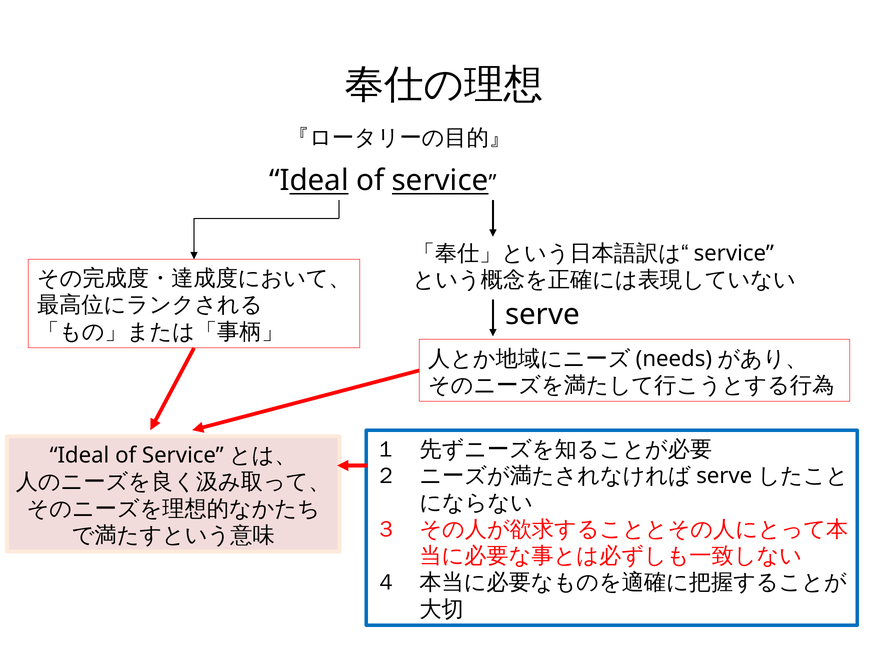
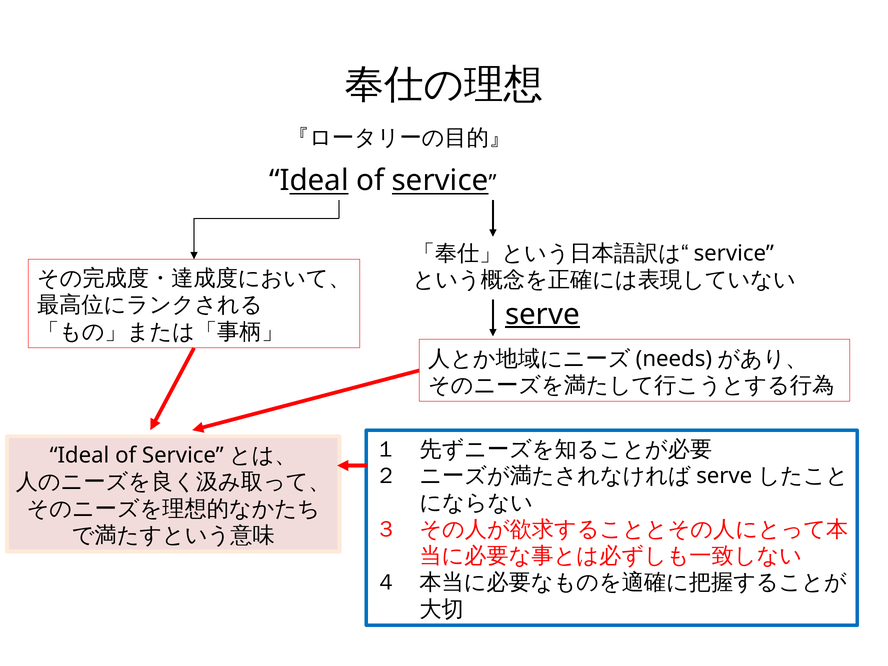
serve underline: none -> present
